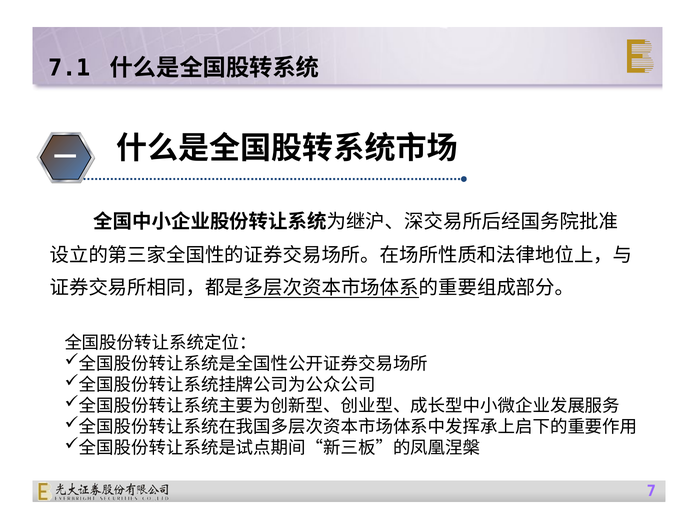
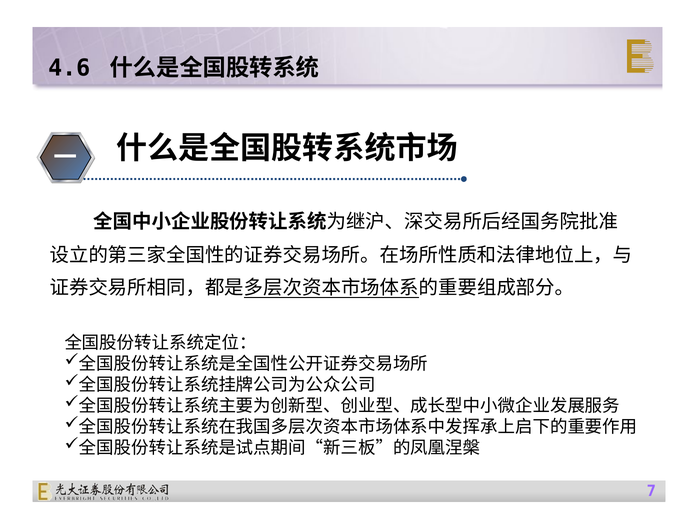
7.1: 7.1 -> 4.6
